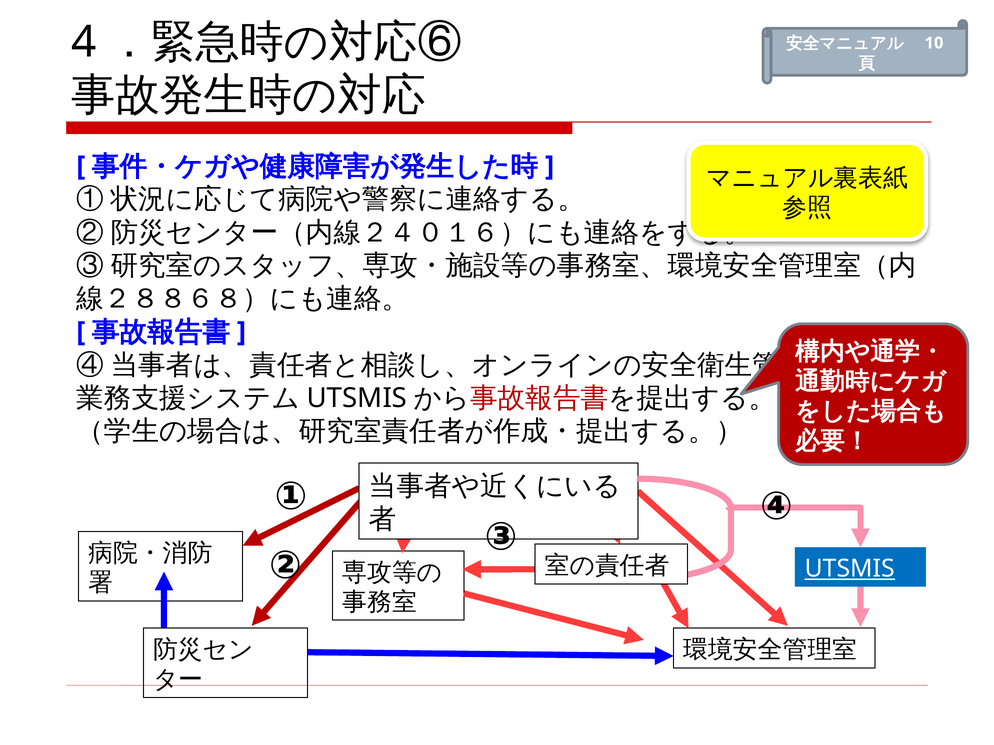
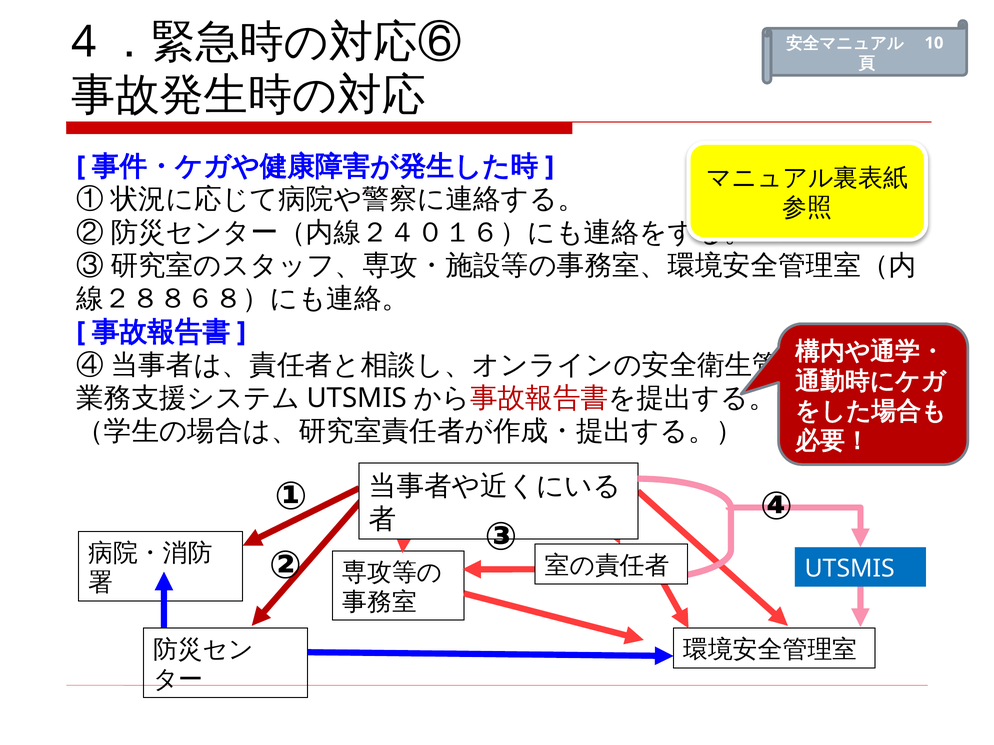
UTSMIS underline: present -> none
